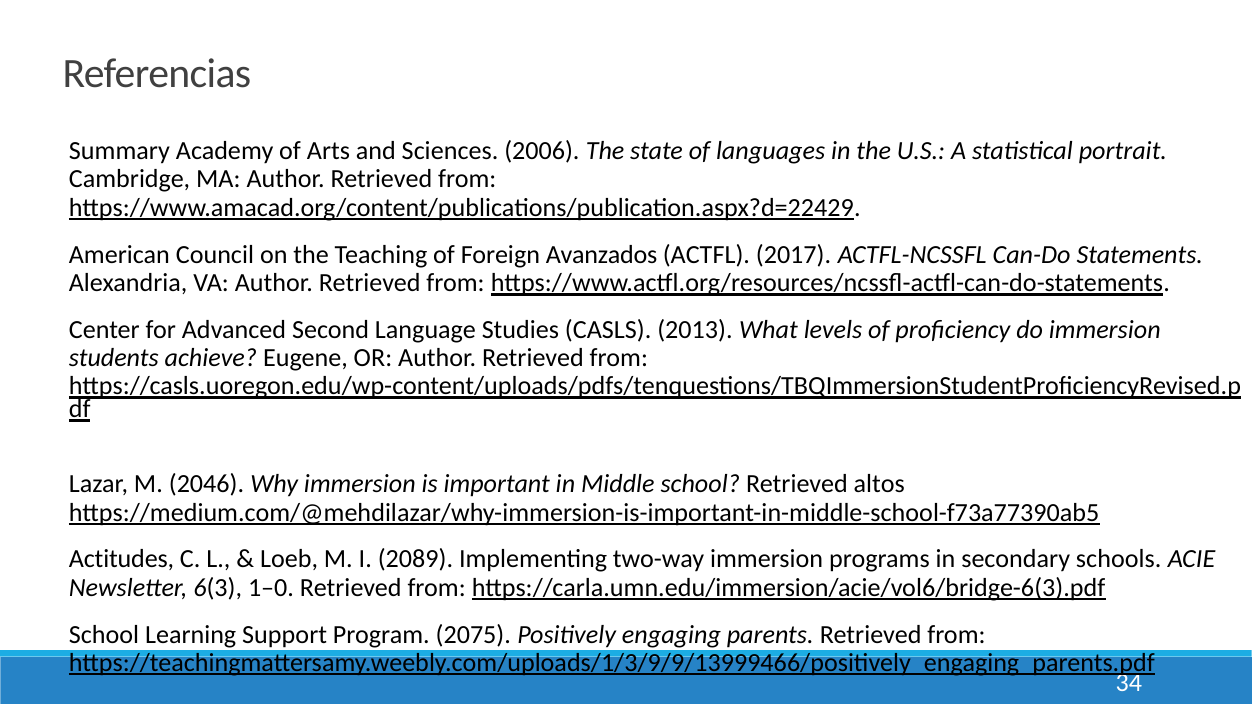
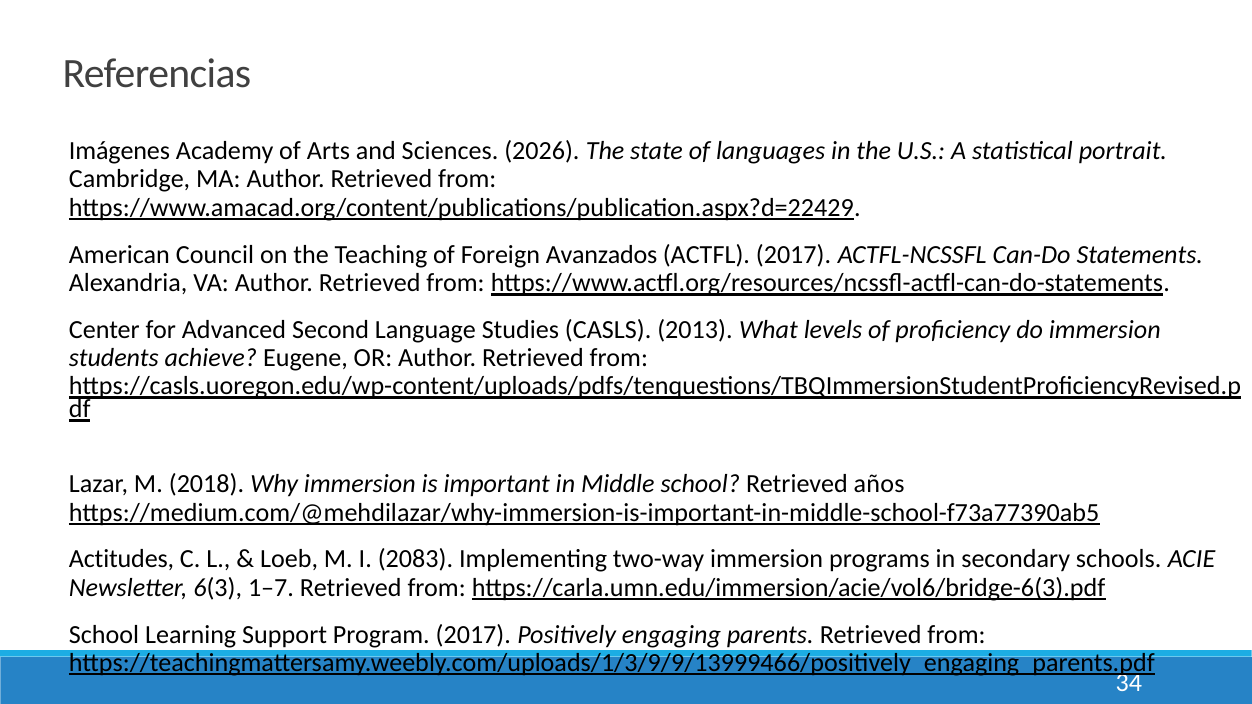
Summary: Summary -> Imágenes
2006: 2006 -> 2026
2046: 2046 -> 2018
altos: altos -> años
2089: 2089 -> 2083
1–0: 1–0 -> 1–7
Program 2075: 2075 -> 2017
